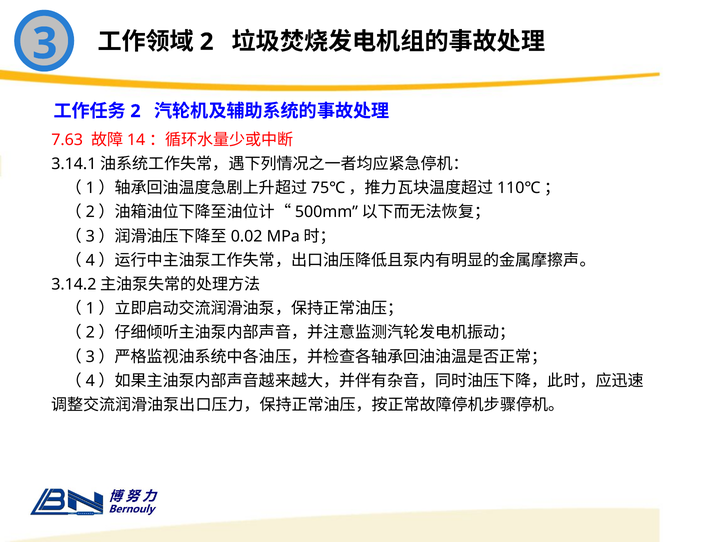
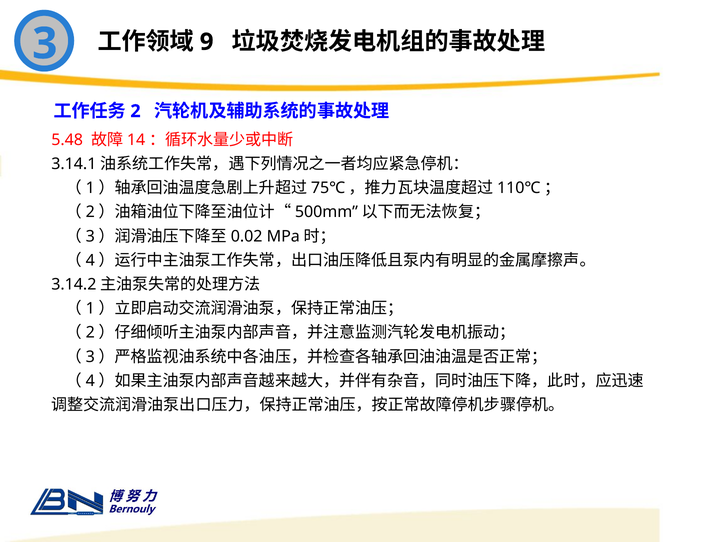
2 at (207, 42): 2 -> 9
7.63: 7.63 -> 5.48
